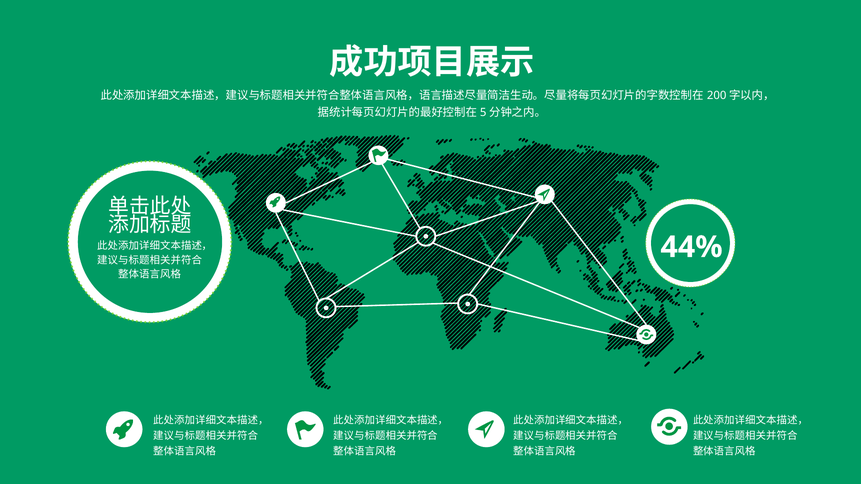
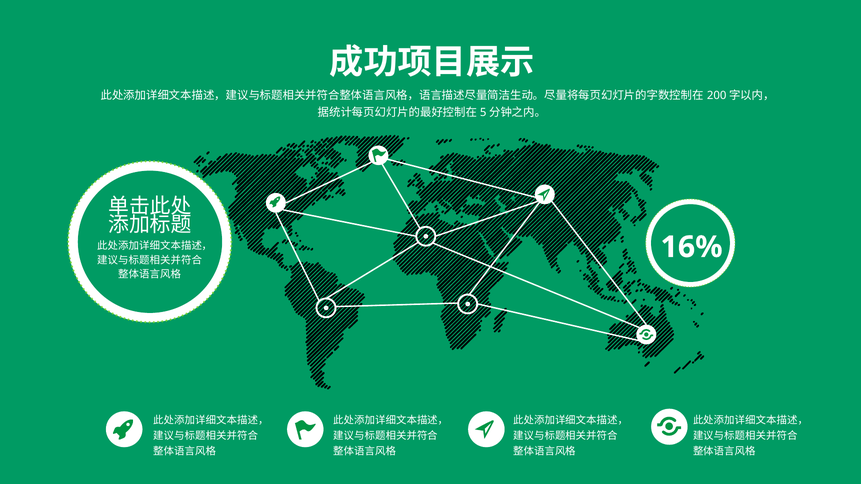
44%: 44% -> 16%
